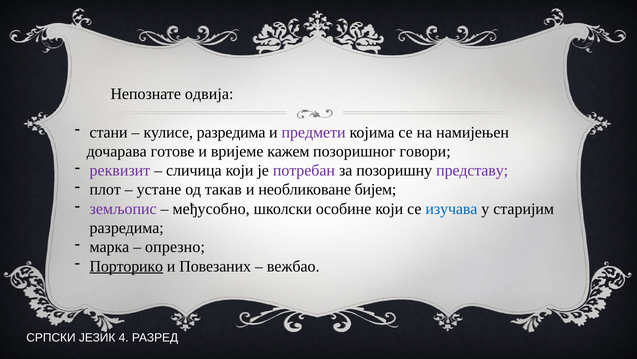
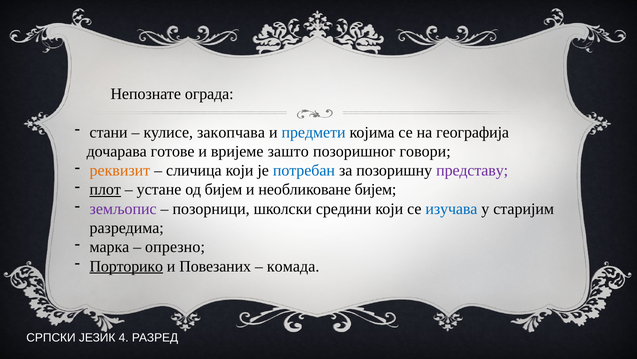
одвија: одвија -> ограда
кулисе разредима: разредима -> закопчава
предмети colour: purple -> blue
намијењен: намијењен -> географија
кажем: кажем -> зашто
реквизит colour: purple -> orange
потребан colour: purple -> blue
плот underline: none -> present
од такав: такав -> бијем
међусобно: међусобно -> позорници
особине: особине -> средини
вежбао: вежбао -> комада
